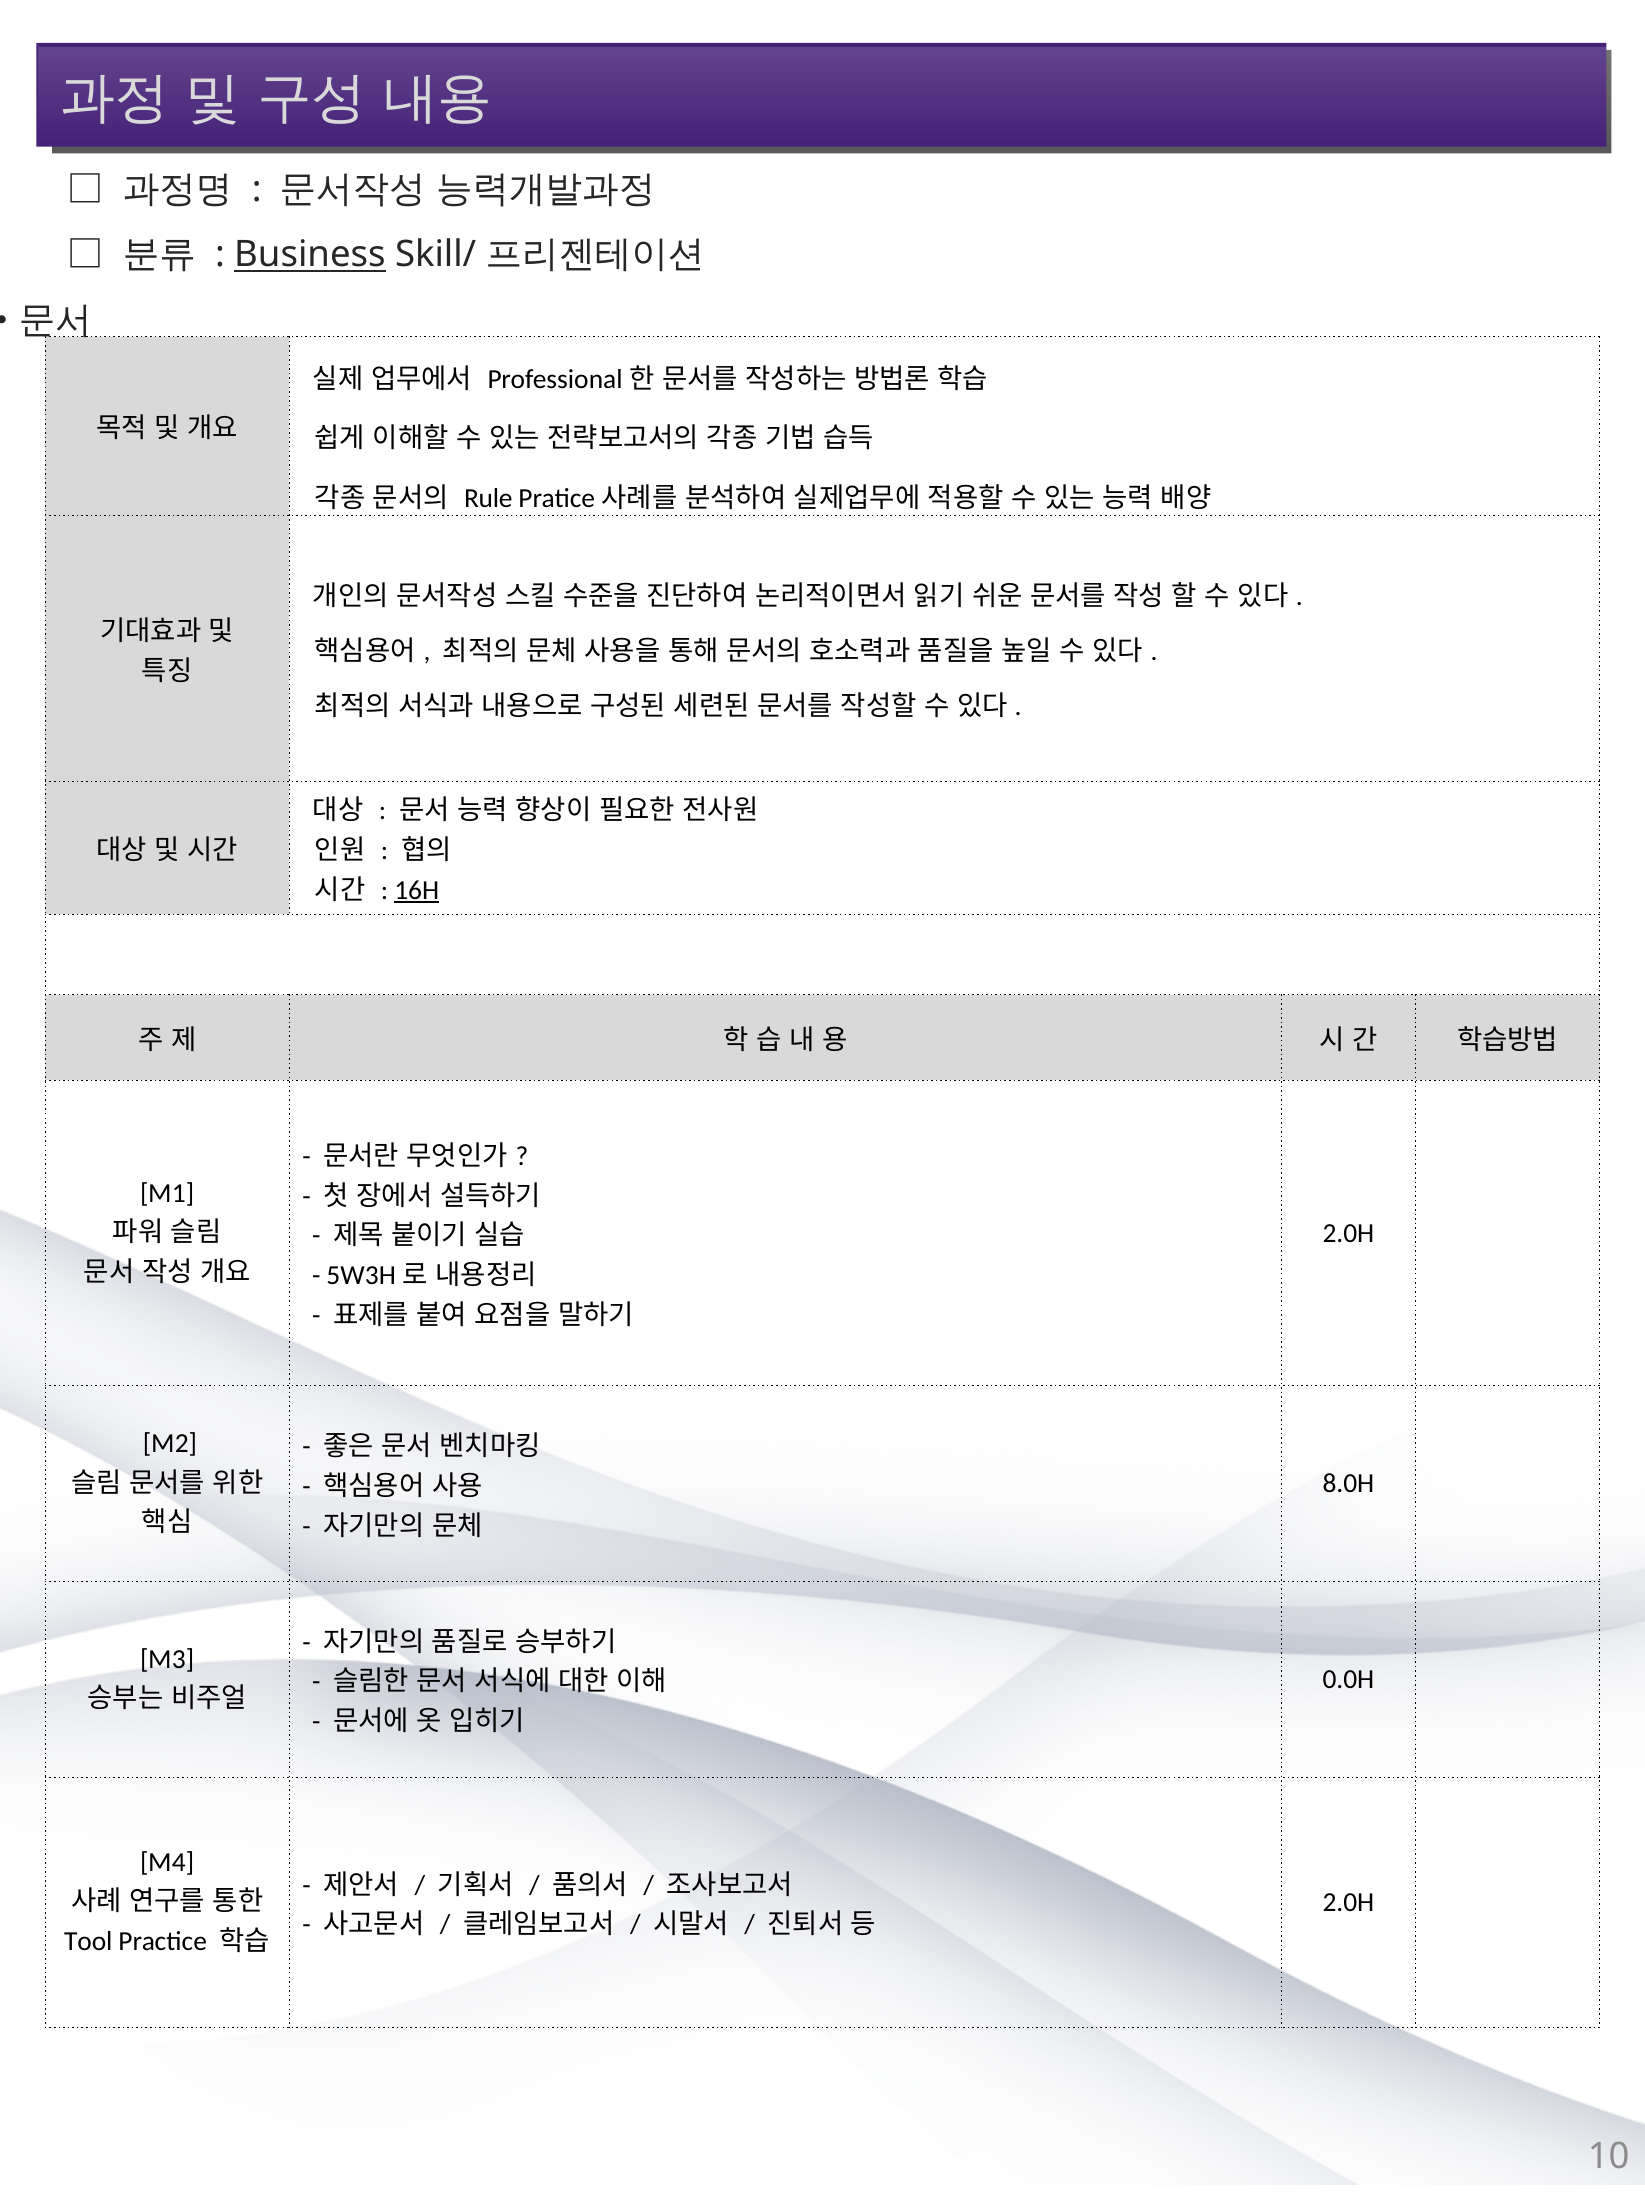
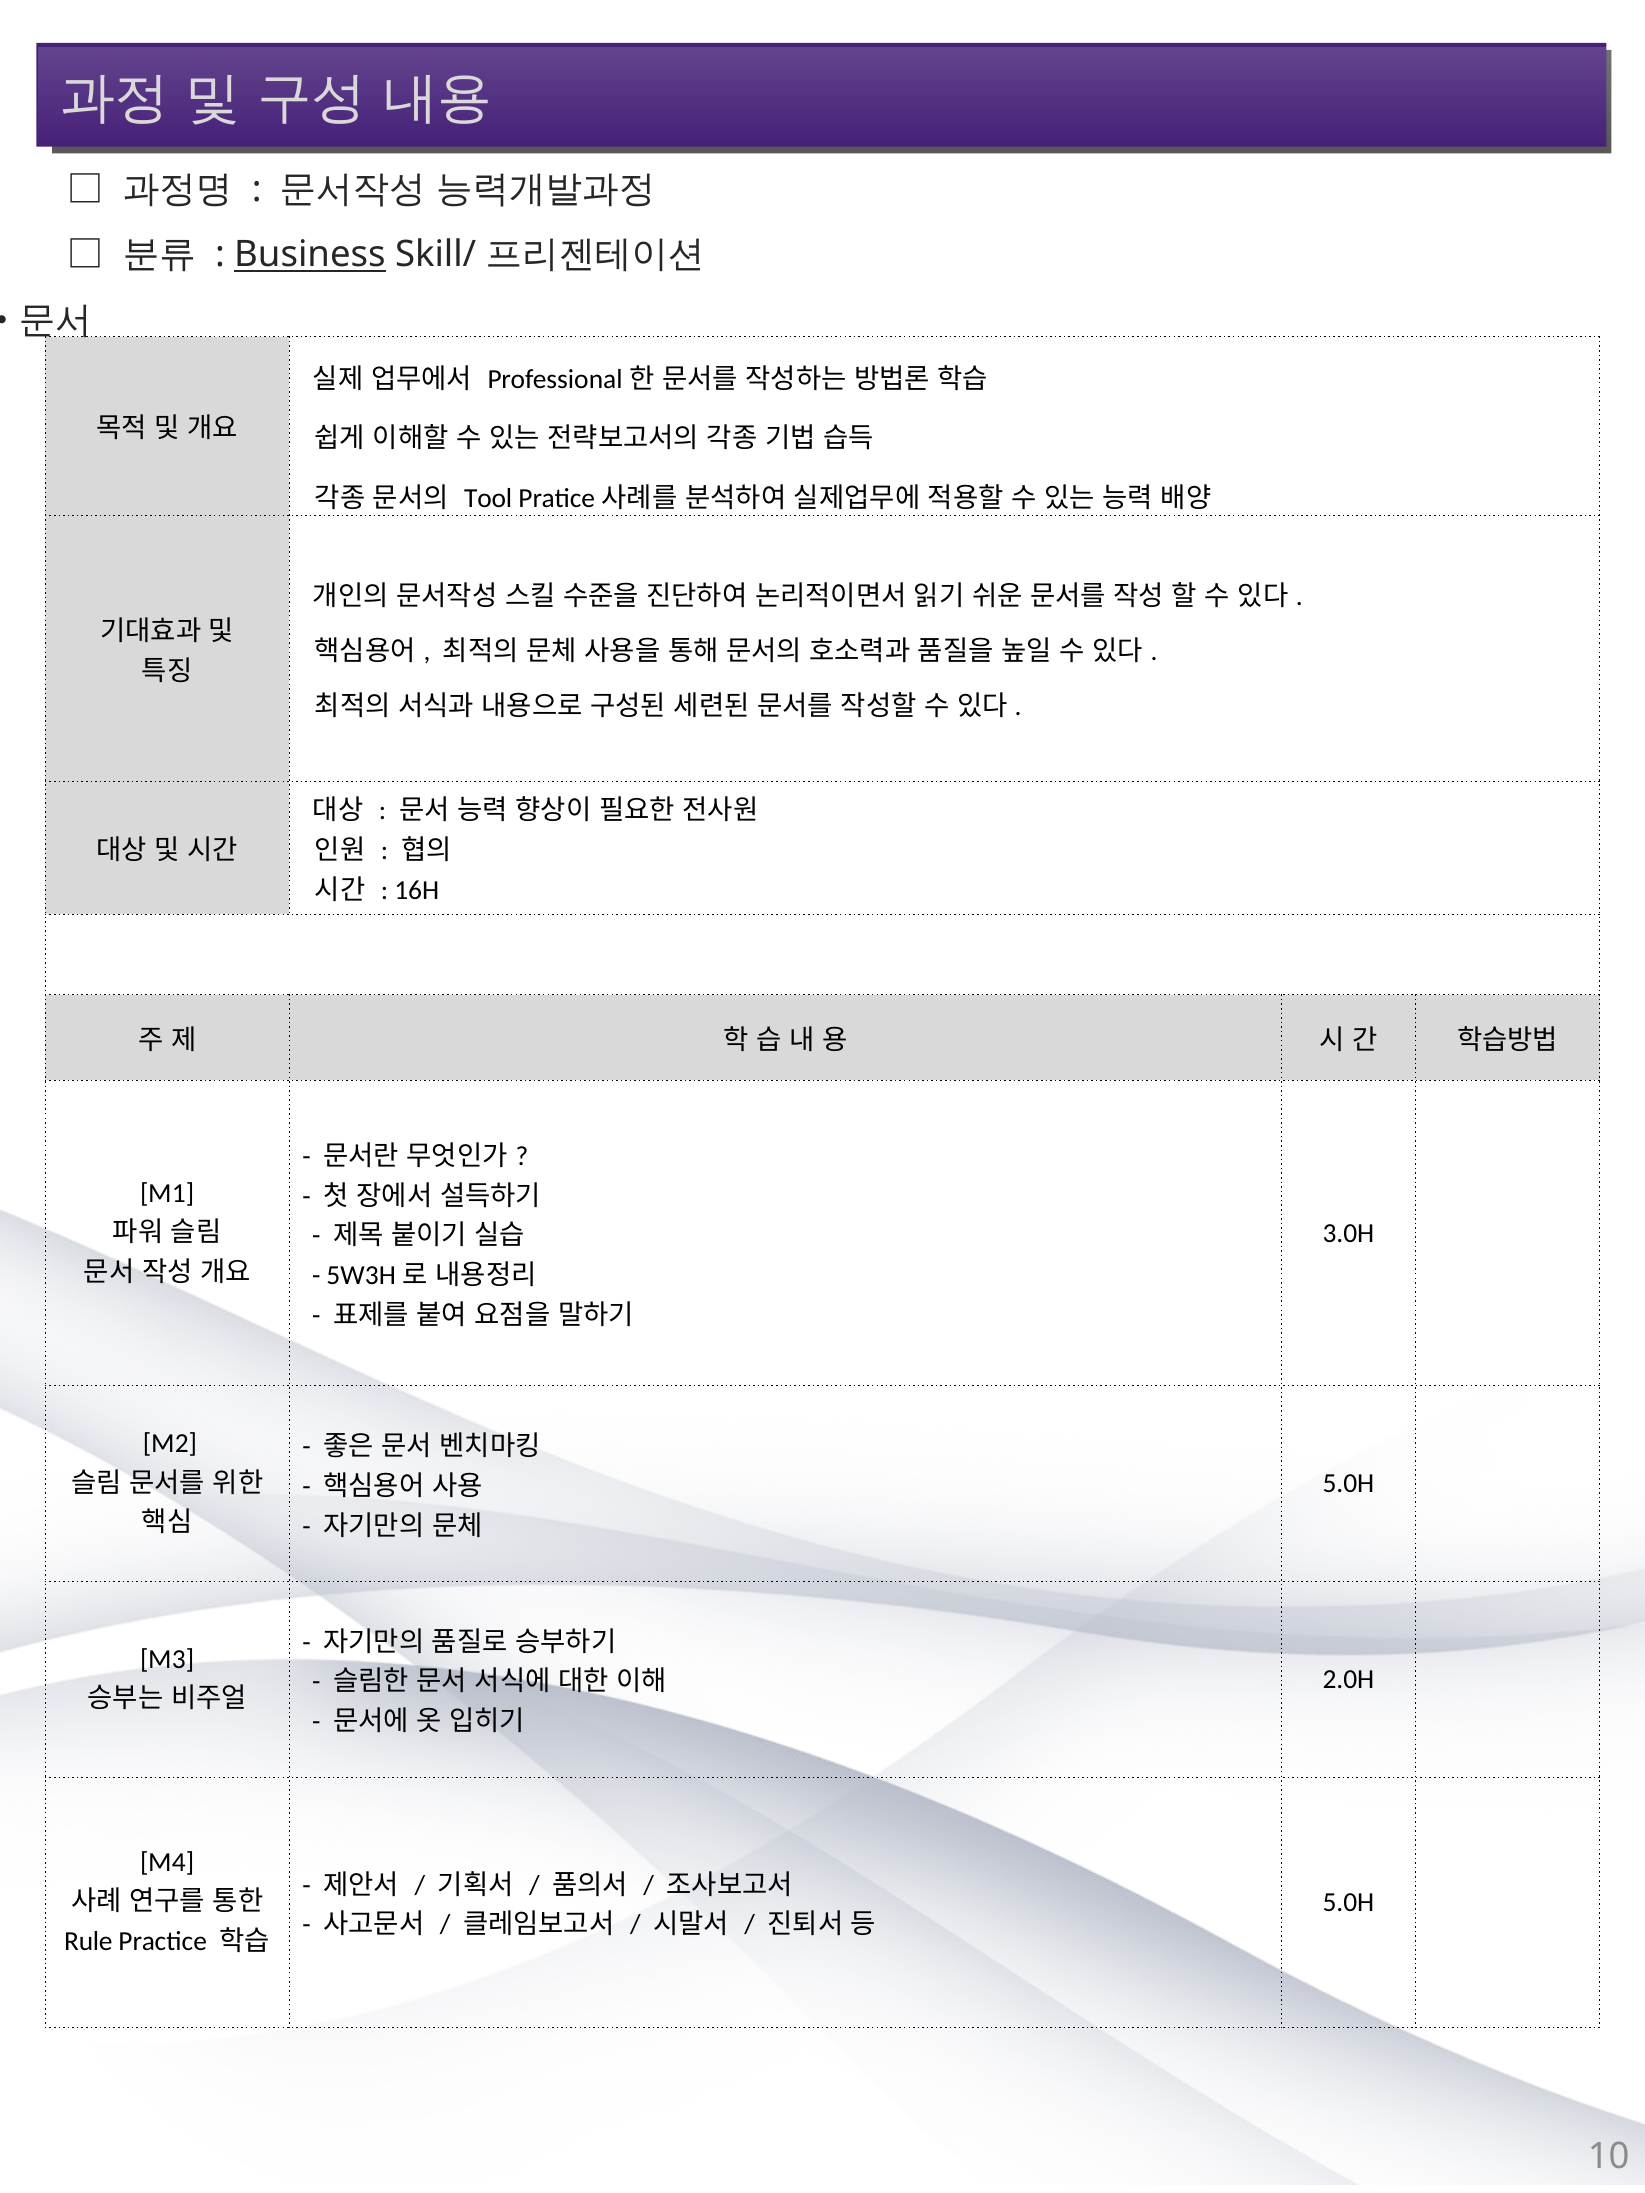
Rule: Rule -> Tool
16H underline: present -> none
2.0H at (1348, 1233): 2.0H -> 3.0H
8.0H at (1348, 1484): 8.0H -> 5.0H
0.0H: 0.0H -> 2.0H
2.0H at (1348, 1903): 2.0H -> 5.0H
Tool: Tool -> Rule
